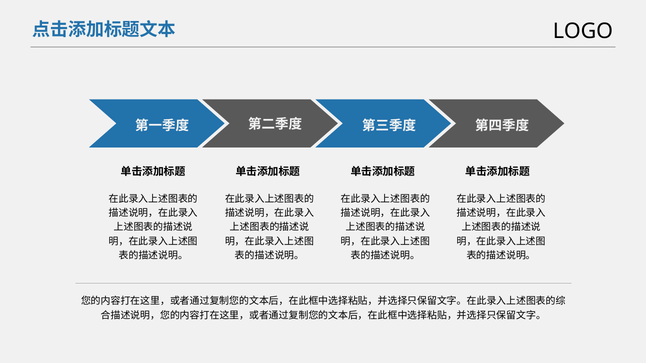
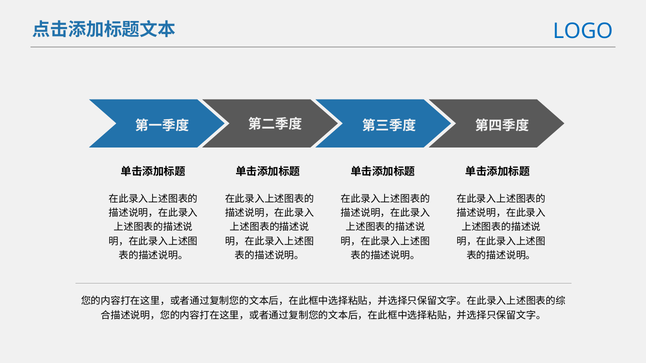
LOGO colour: black -> blue
